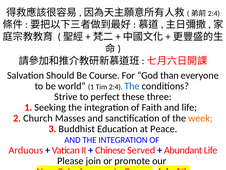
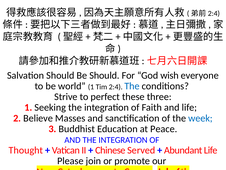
Be Course: Course -> Should
than: than -> wish
Church: Church -> Believe
week colour: orange -> blue
Arduous: Arduous -> Thought
